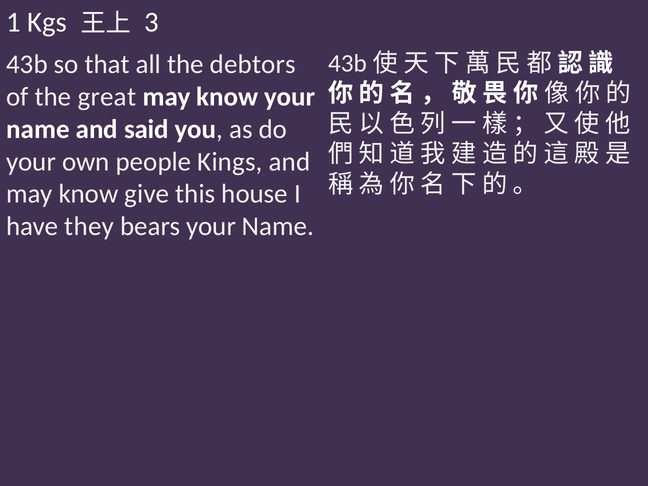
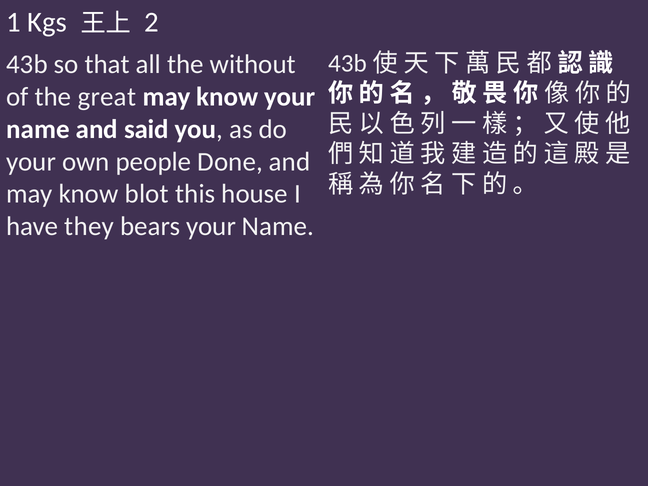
3: 3 -> 2
debtors: debtors -> without
Kings: Kings -> Done
give: give -> blot
